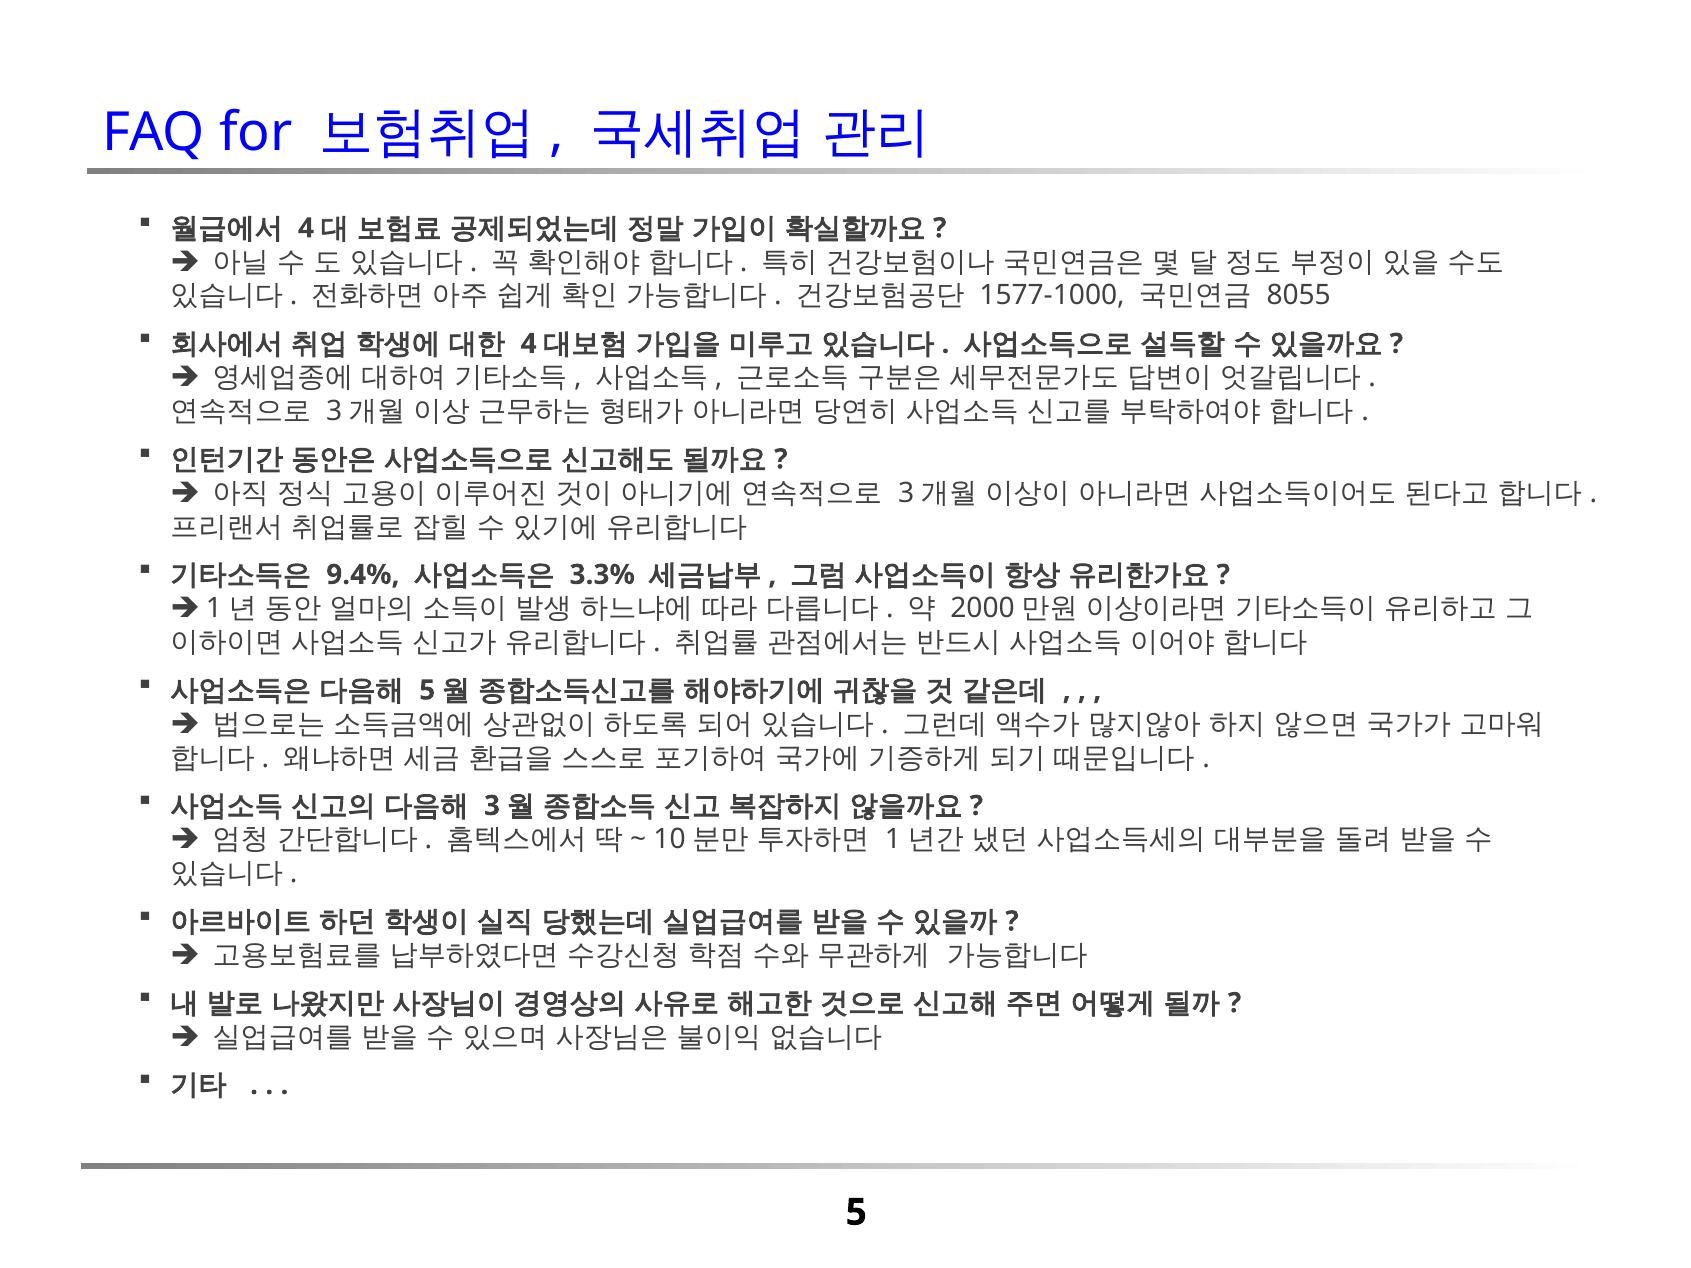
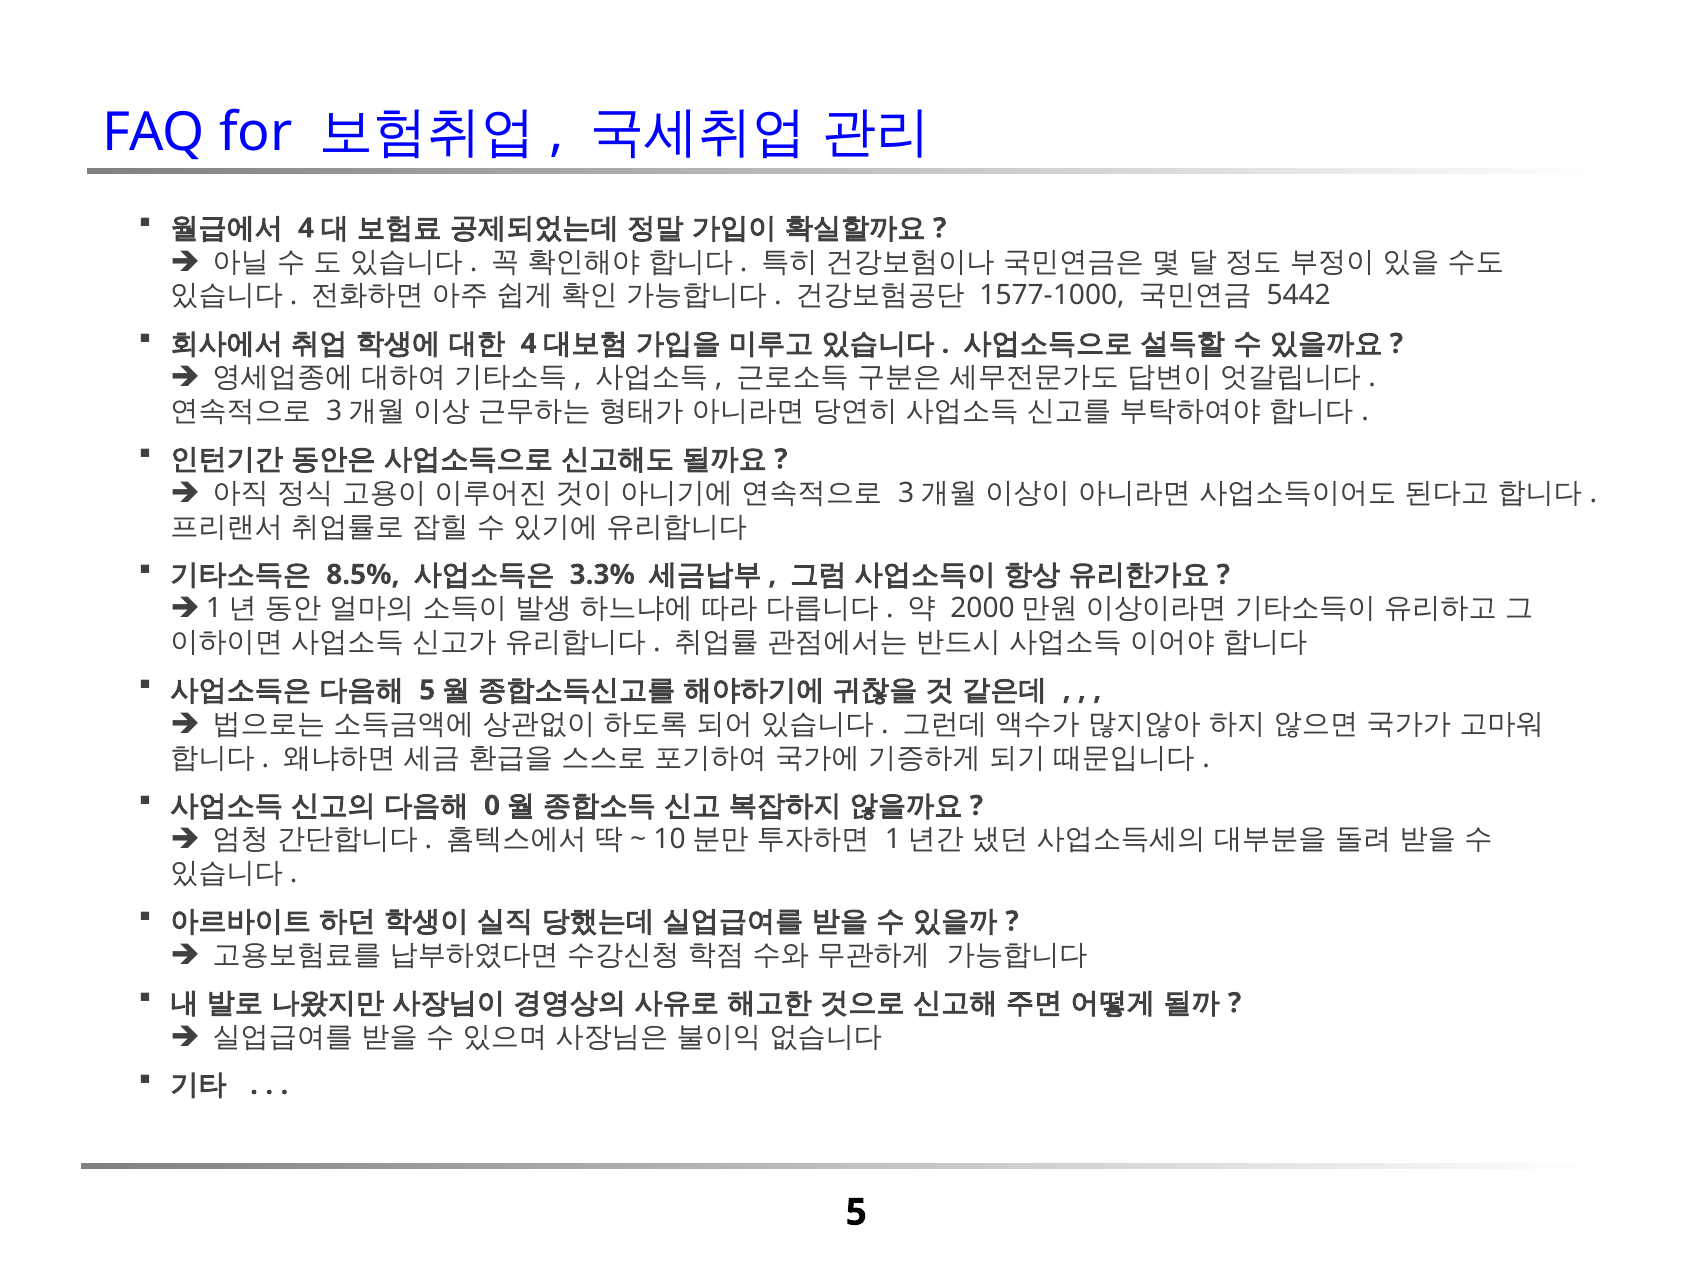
8055: 8055 -> 5442
9.4%: 9.4% -> 8.5%
3: 3 -> 0
